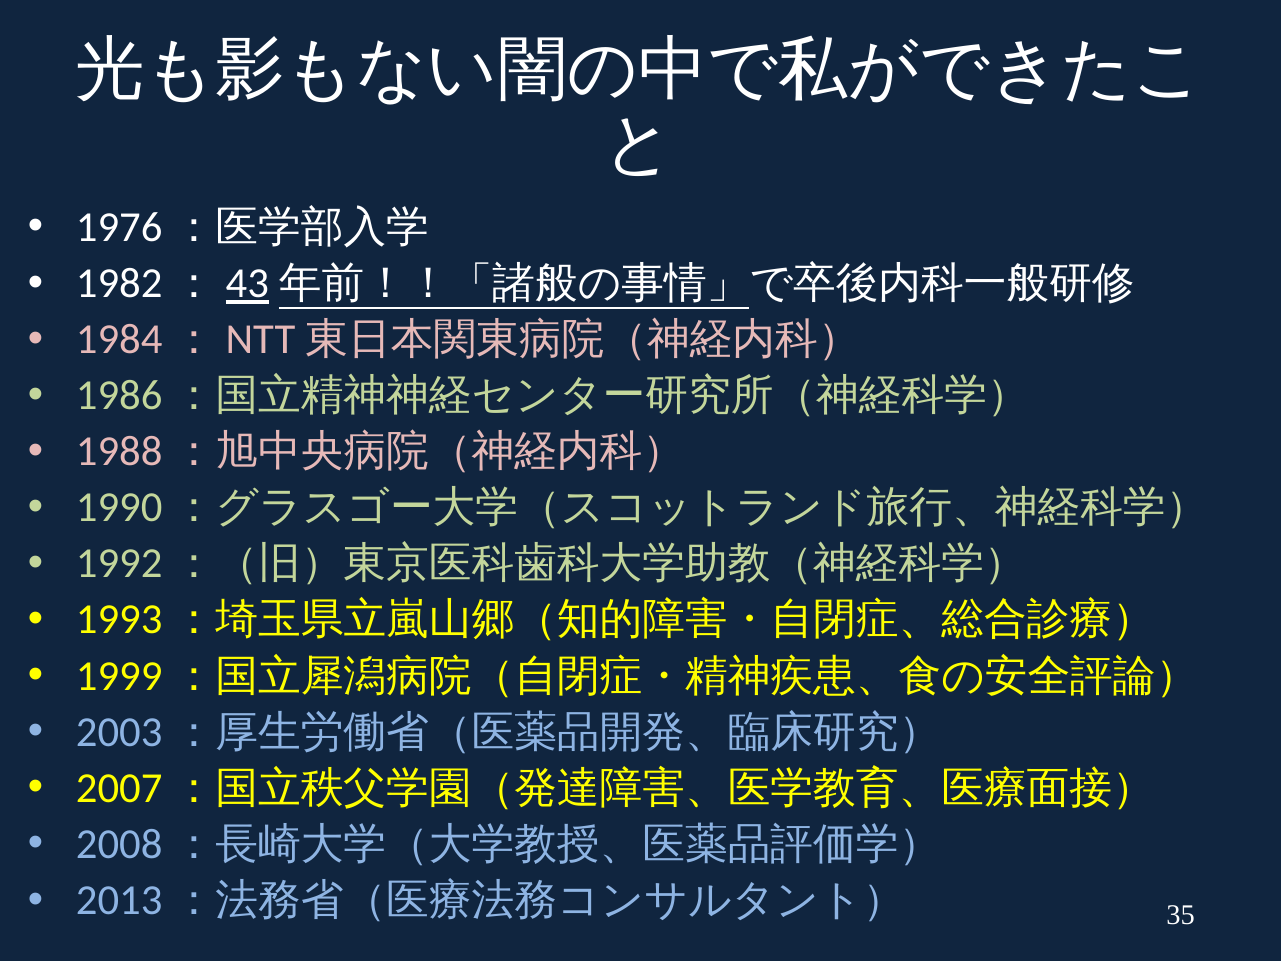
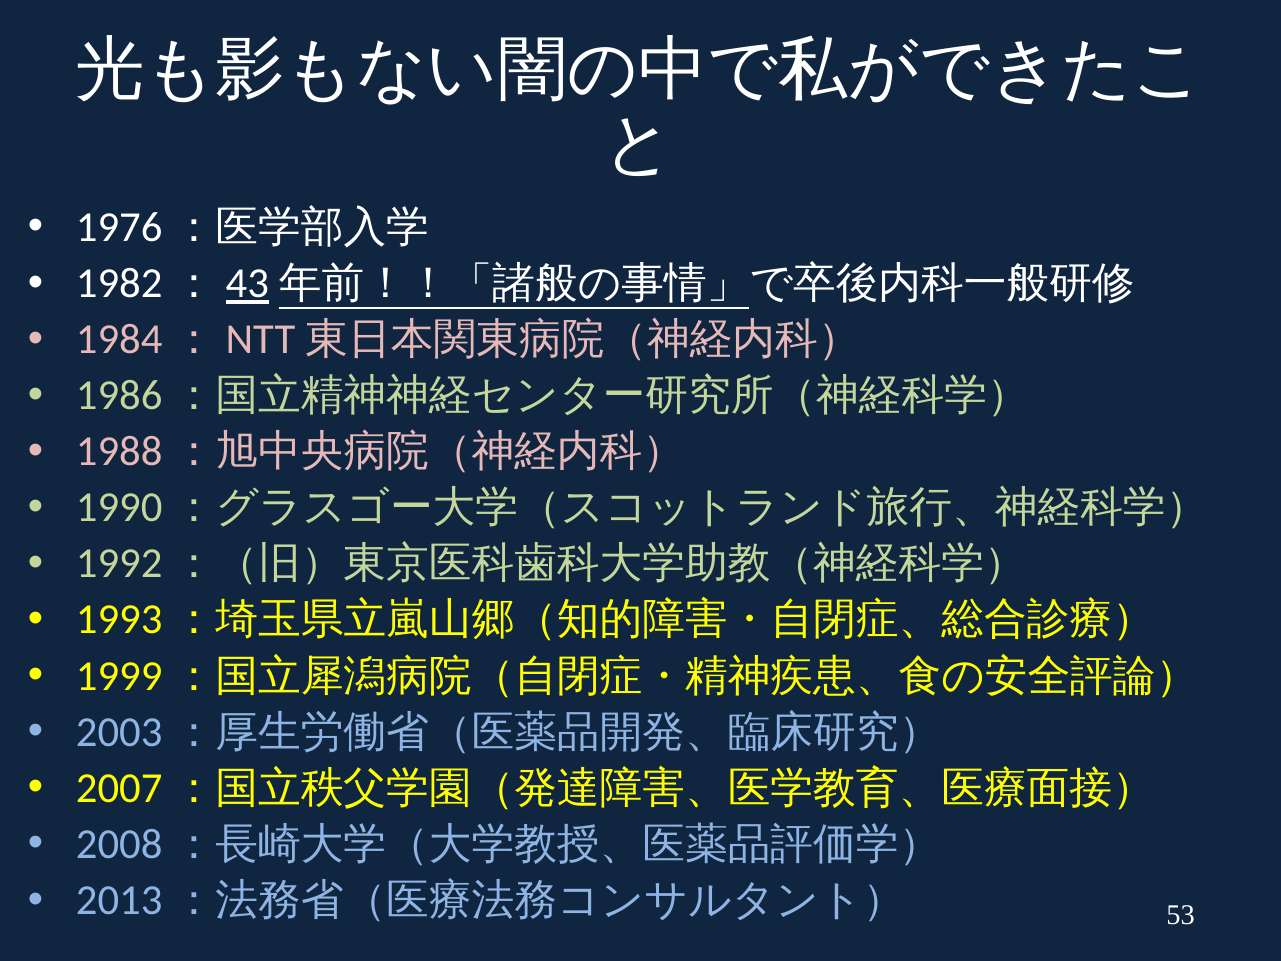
35: 35 -> 53
